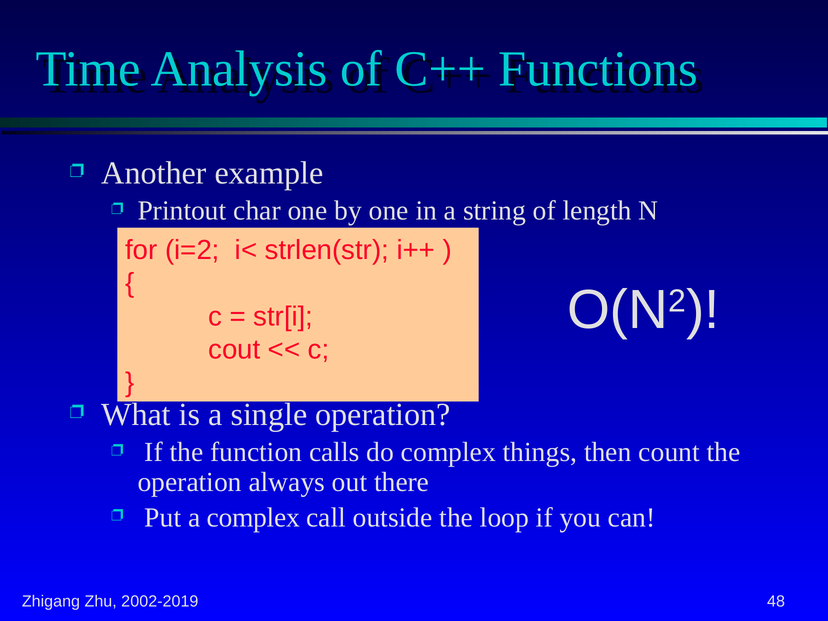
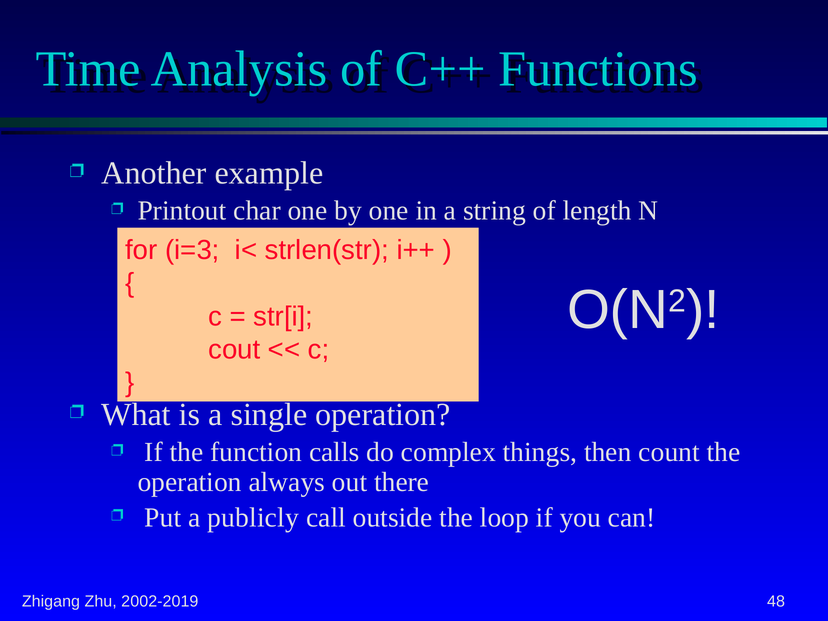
i=2: i=2 -> i=3
a complex: complex -> publicly
